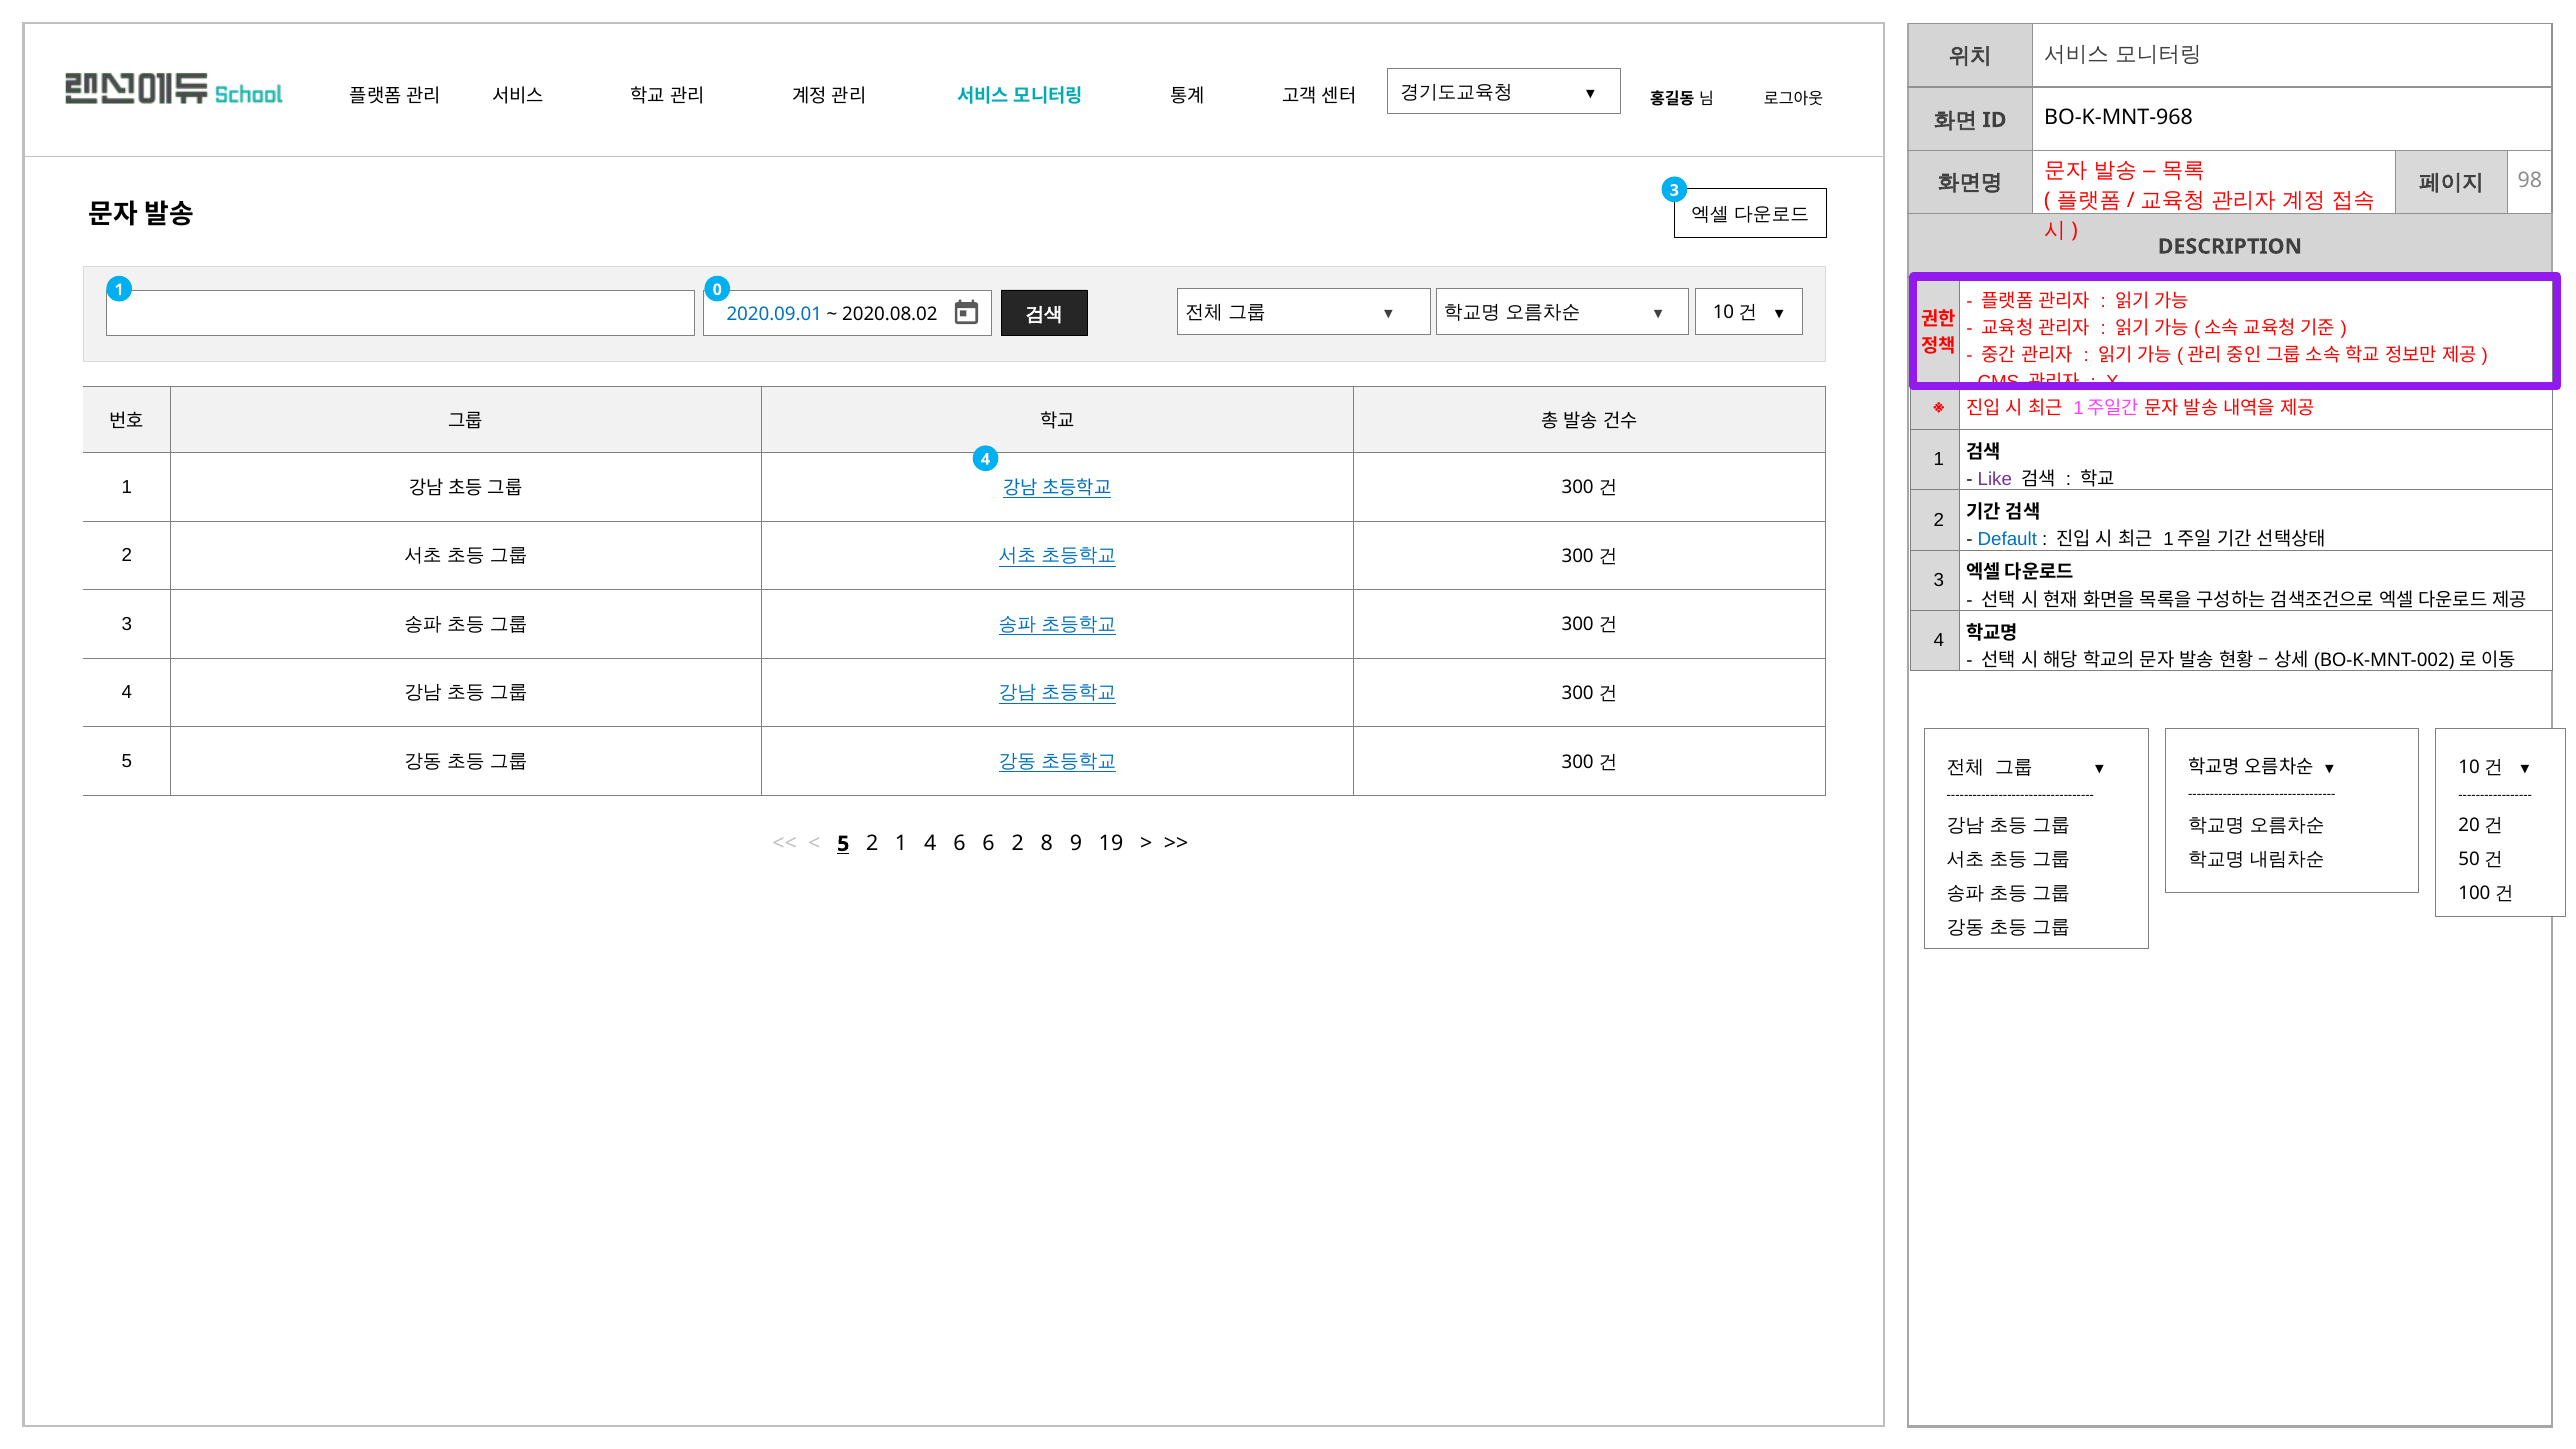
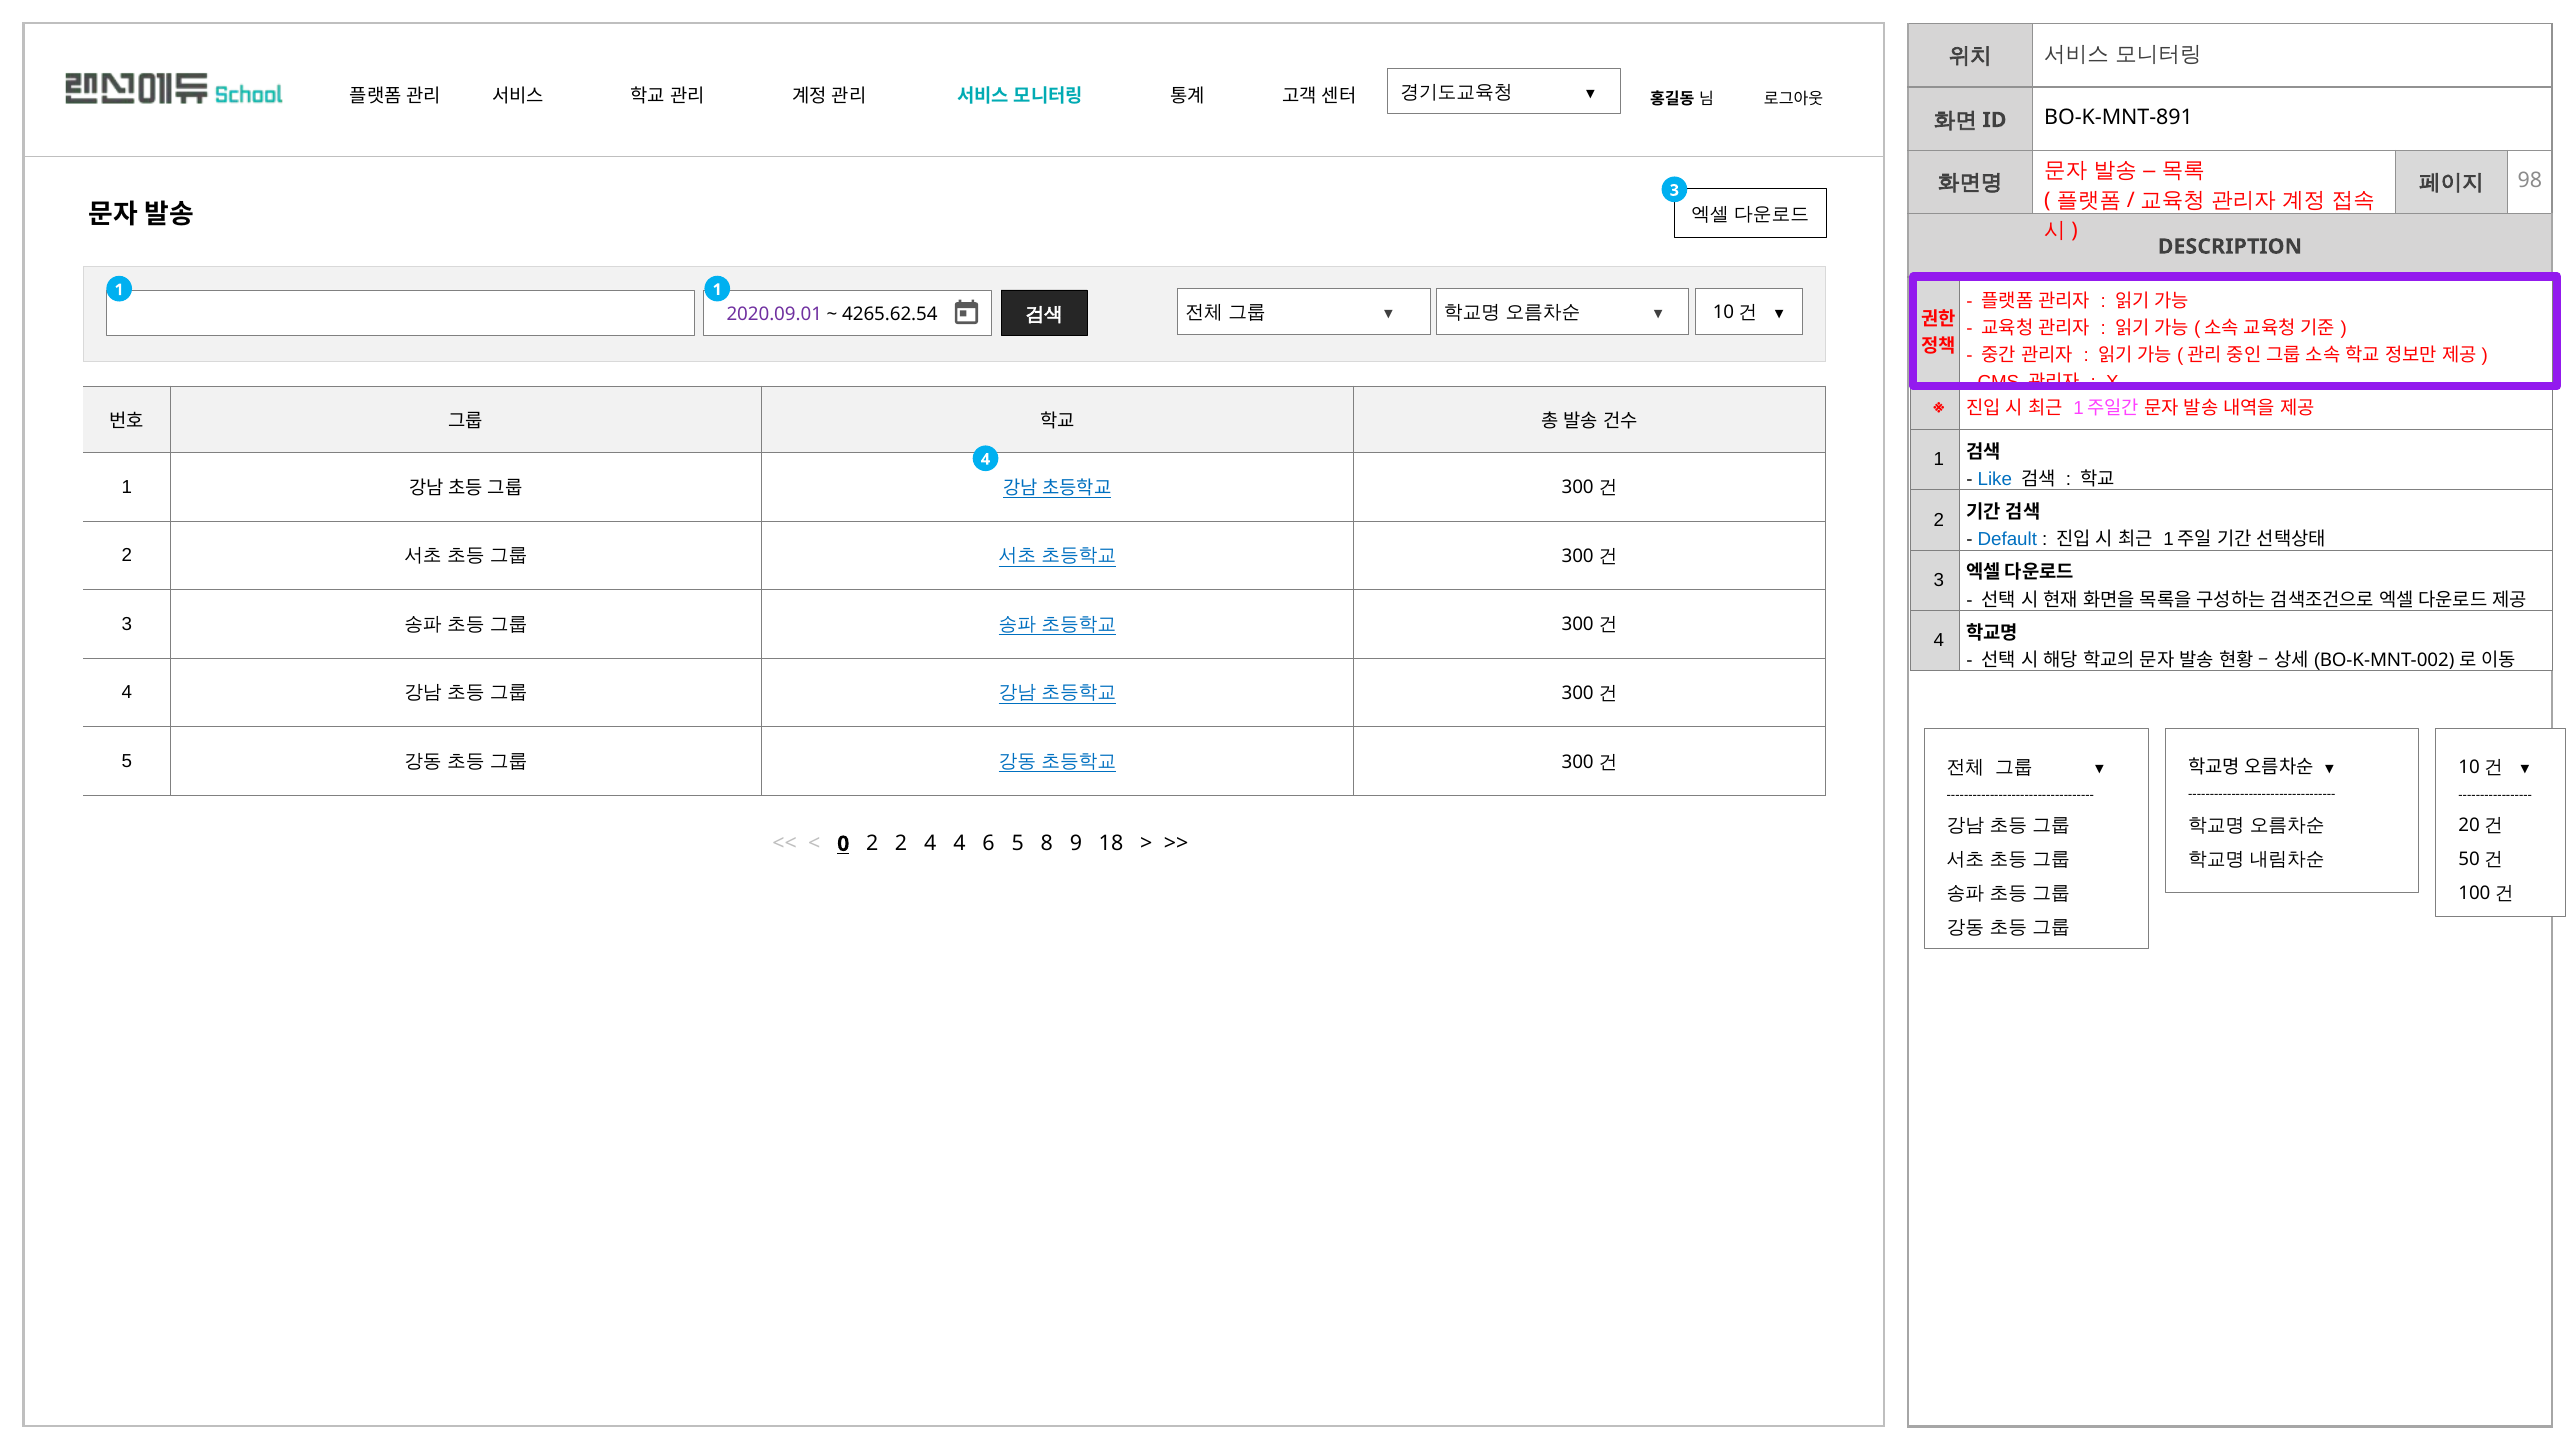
BO-K-MNT-968: BO-K-MNT-968 -> BO-K-MNT-891
1 0: 0 -> 1
2020.09.01 colour: blue -> purple
2020.08.02: 2020.08.02 -> 4265.62.54
Like colour: purple -> blue
5 at (843, 844): 5 -> 0
2 1: 1 -> 2
4 6: 6 -> 4
6 2: 2 -> 5
19: 19 -> 18
